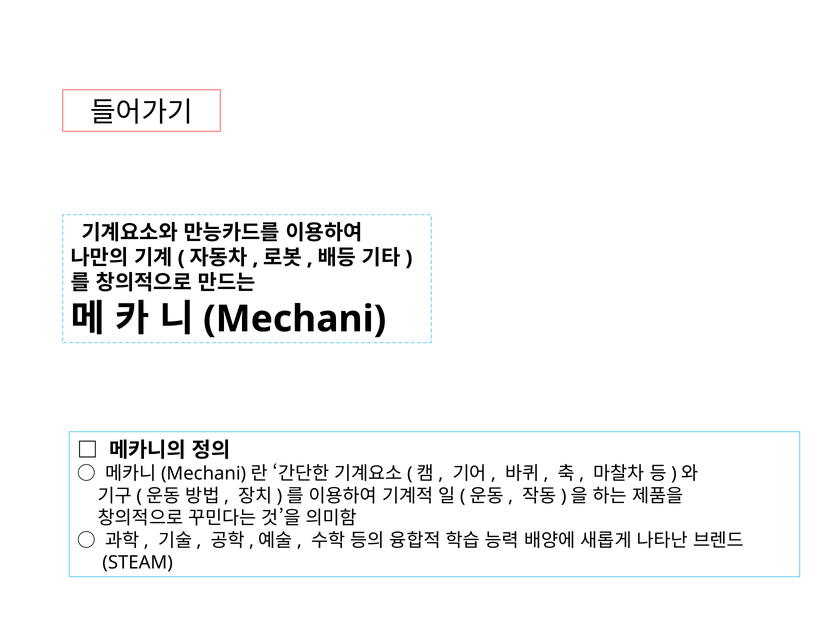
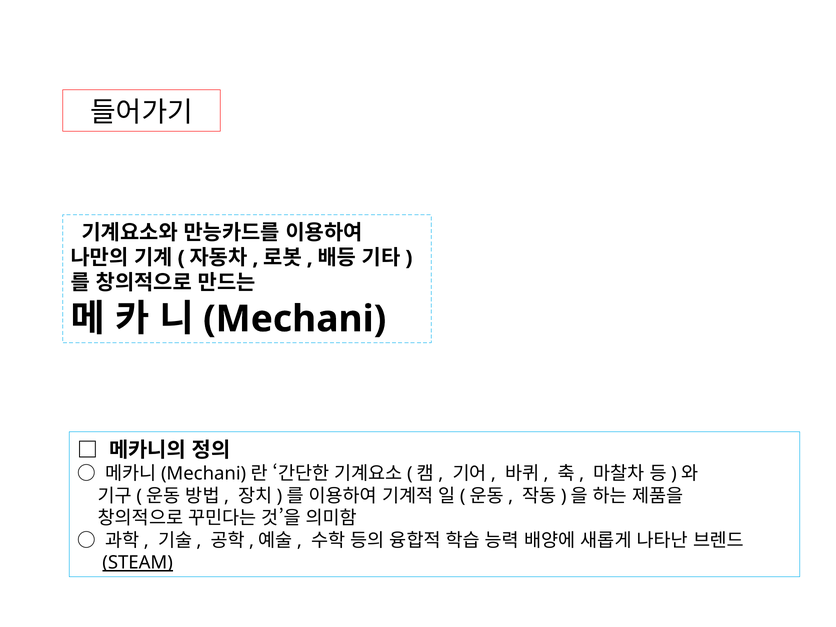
STEAM underline: none -> present
